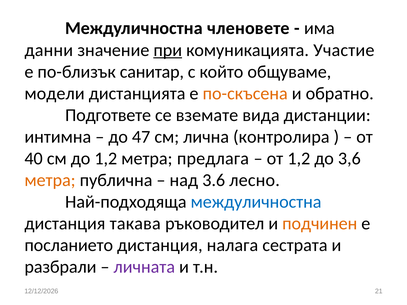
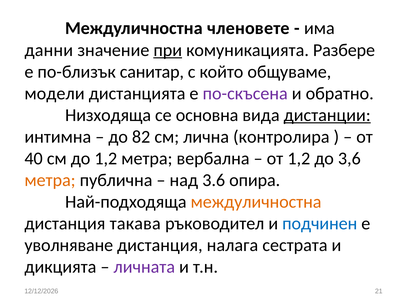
Участие: Участие -> Разбере
по-скъсена colour: orange -> purple
Подгответе: Подгответе -> Низходяща
вземате: вземате -> основна
дистанции underline: none -> present
47: 47 -> 82
предлага: предлага -> вербална
лесно: лесно -> опира
междуличностна at (256, 202) colour: blue -> orange
подчинен colour: orange -> blue
посланието: посланието -> уволняване
разбрали: разбрали -> дикцията
